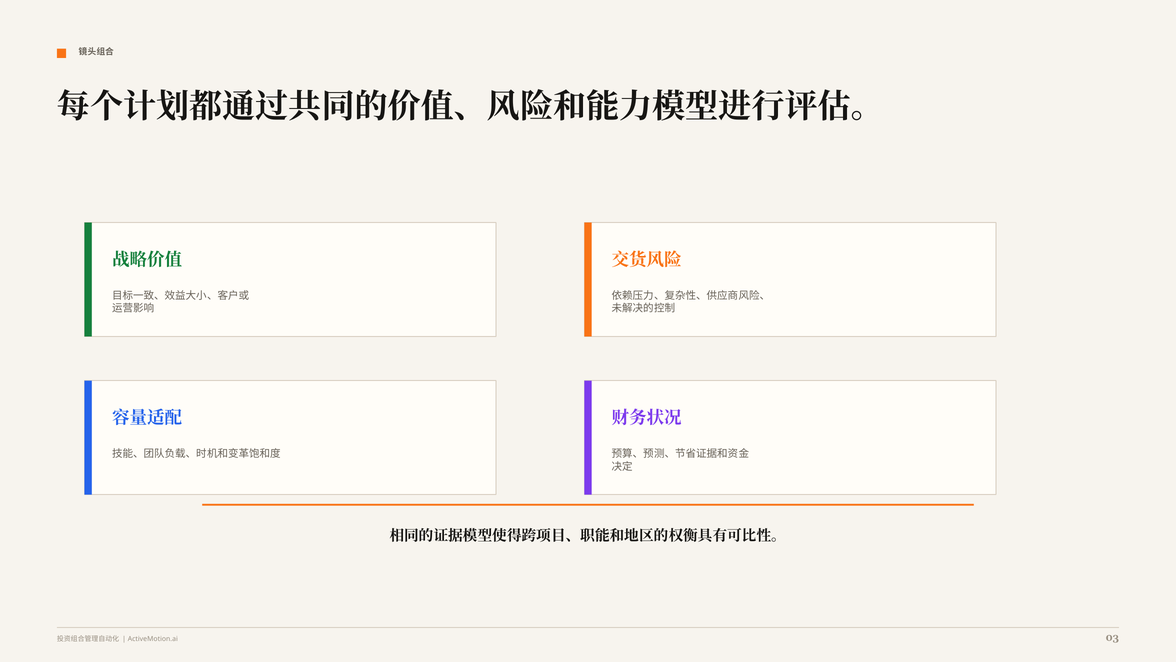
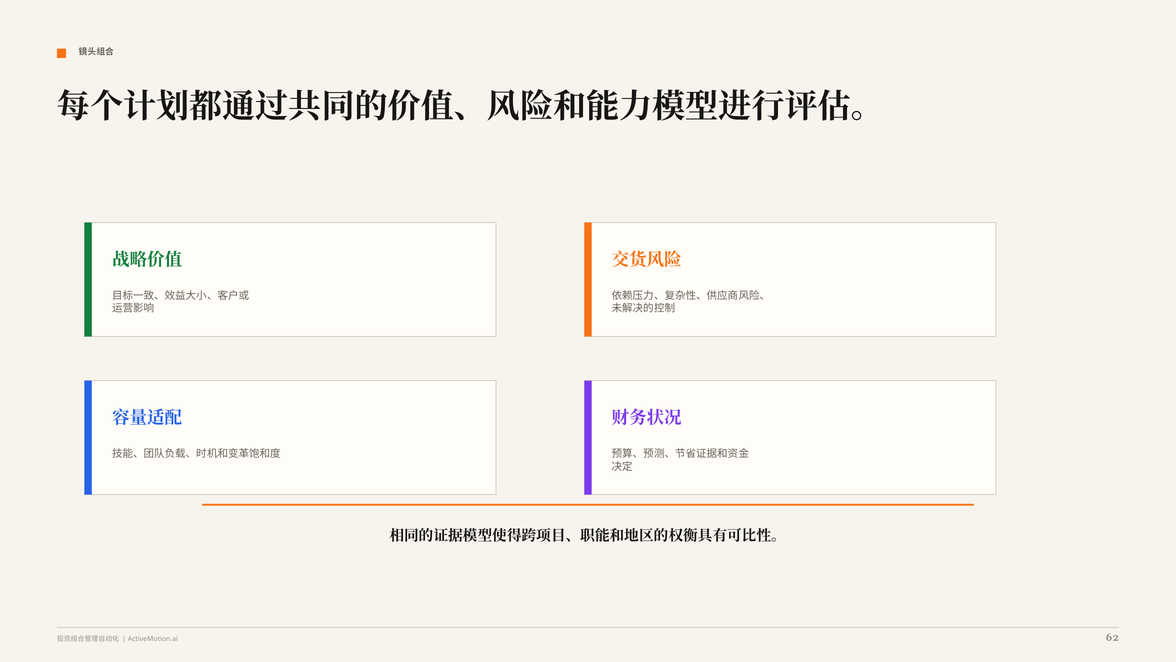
03: 03 -> 62
